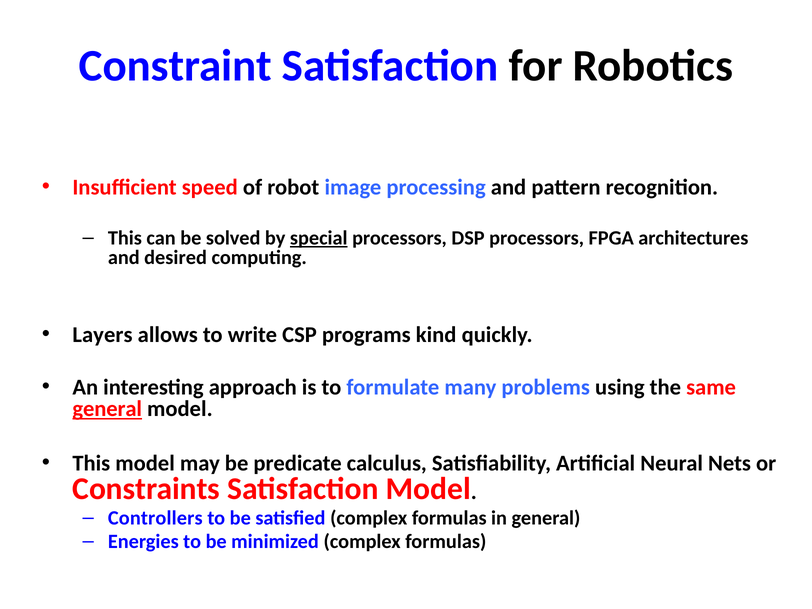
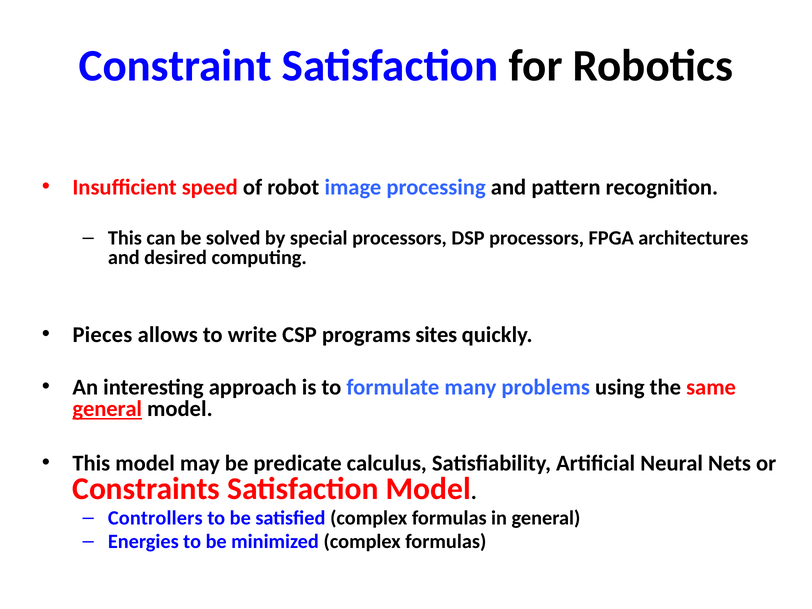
special underline: present -> none
Layers: Layers -> Pieces
kind: kind -> sites
